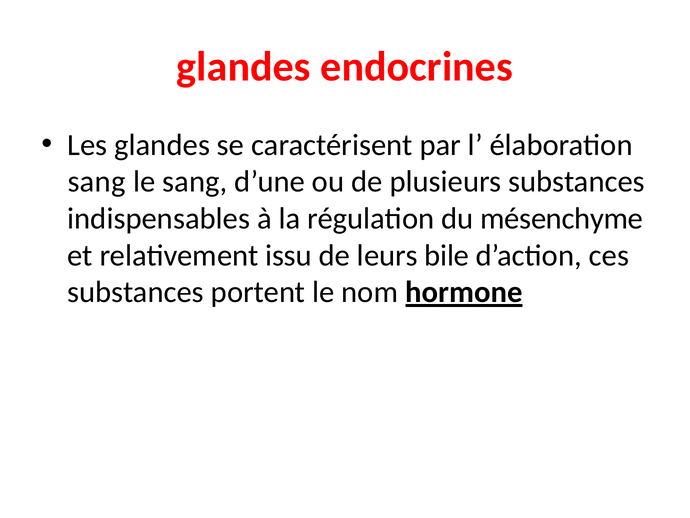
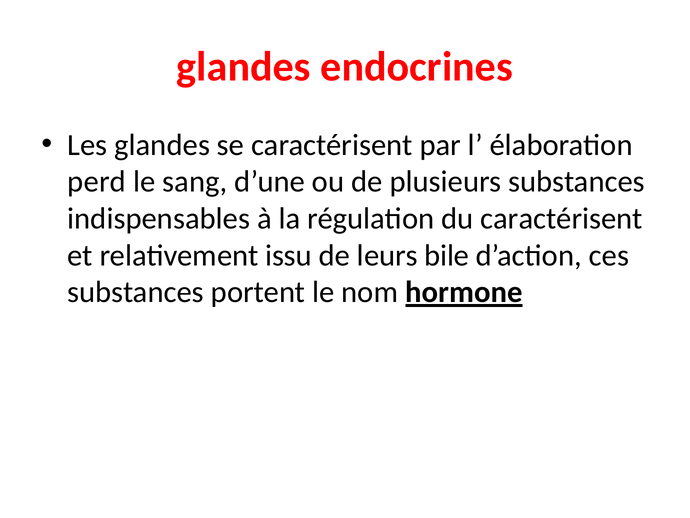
sang at (97, 182): sang -> perd
du mésenchyme: mésenchyme -> caractérisent
